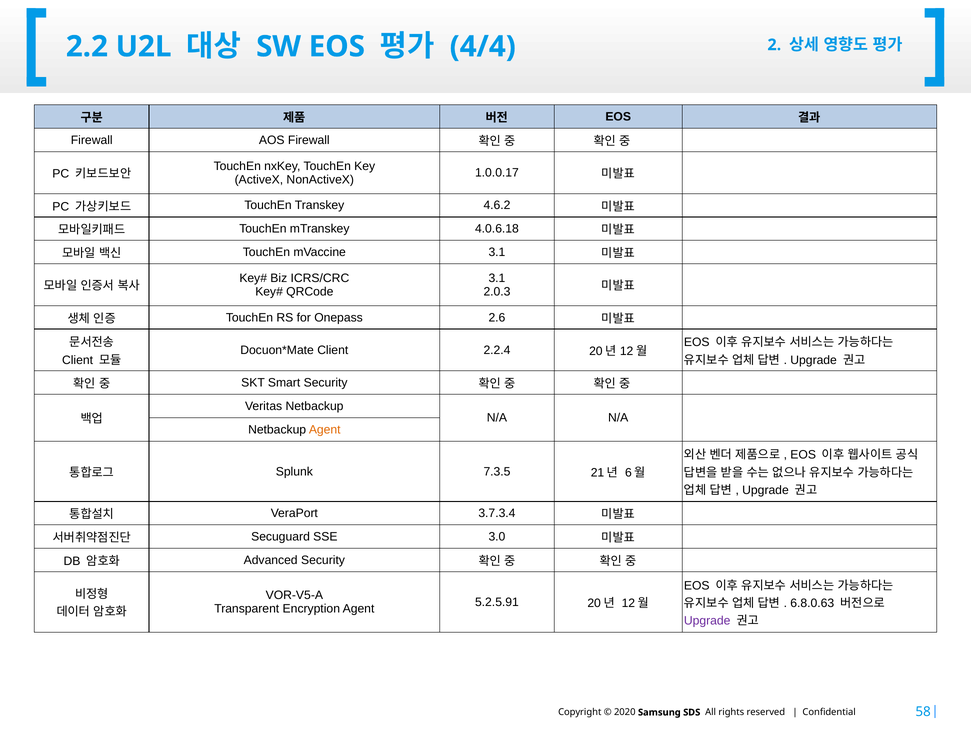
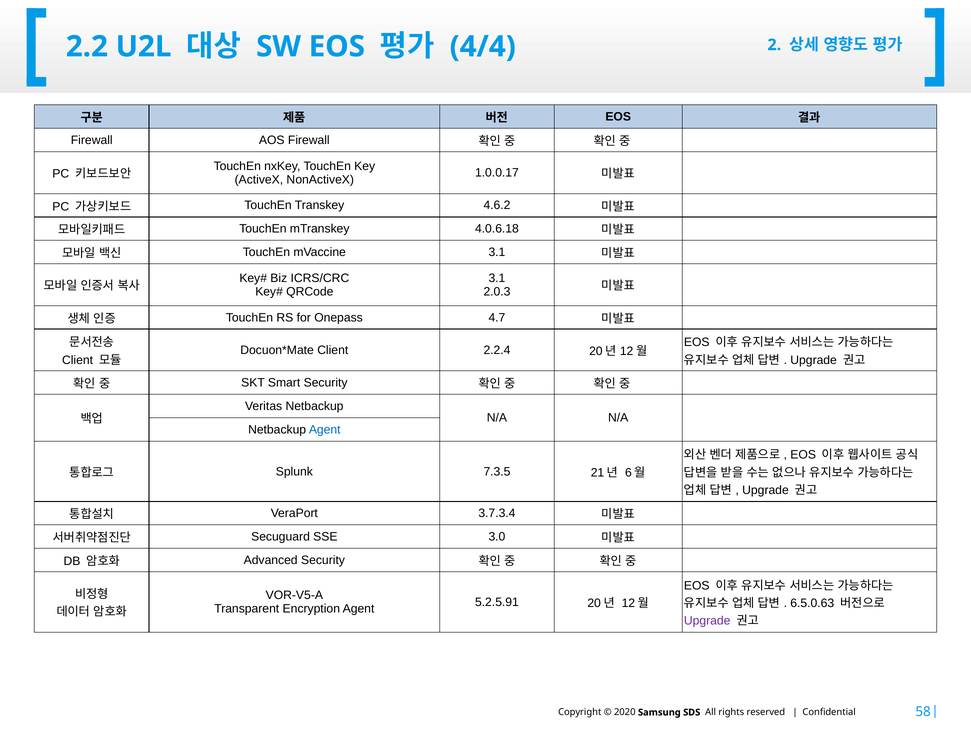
2.6: 2.6 -> 4.7
Agent at (325, 429) colour: orange -> blue
6.8.0.63: 6.8.0.63 -> 6.5.0.63
